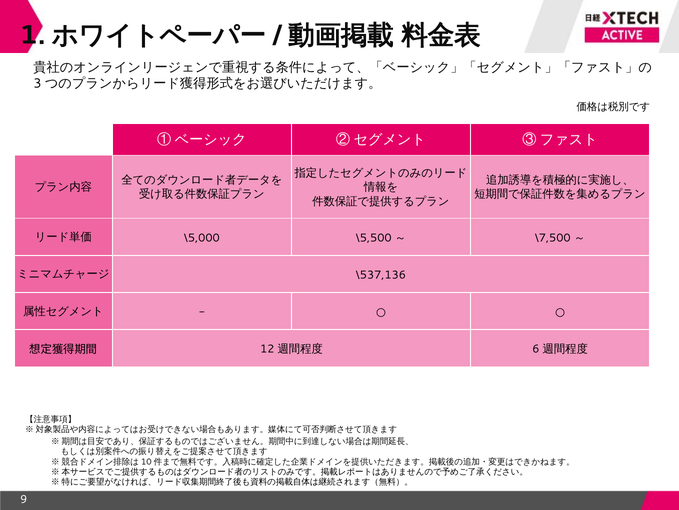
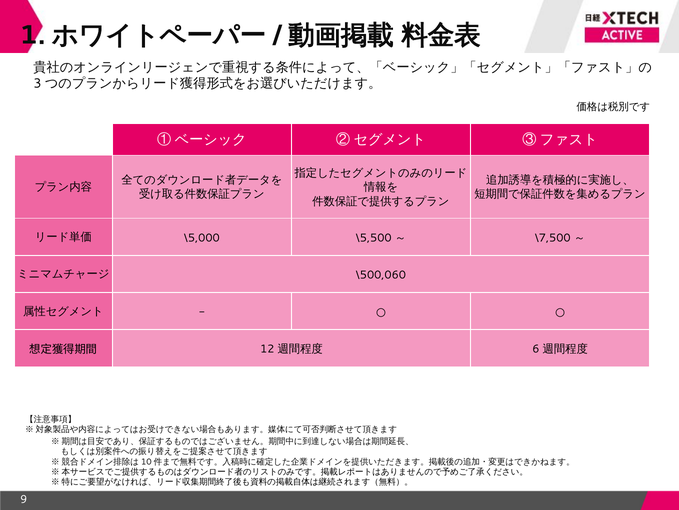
\537,136: \537,136 -> \500,060
